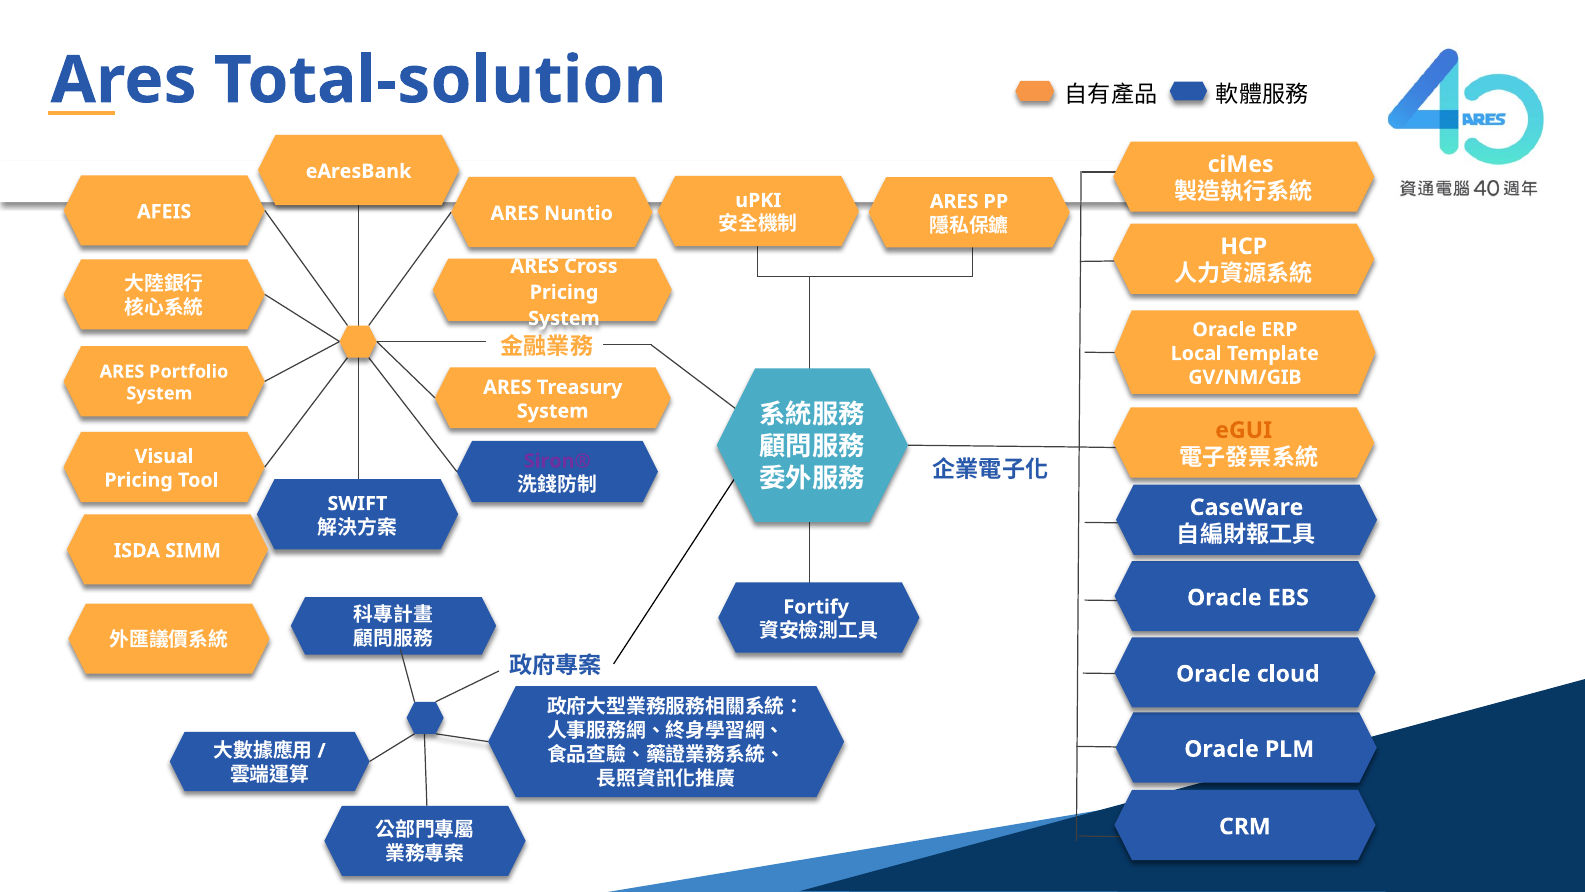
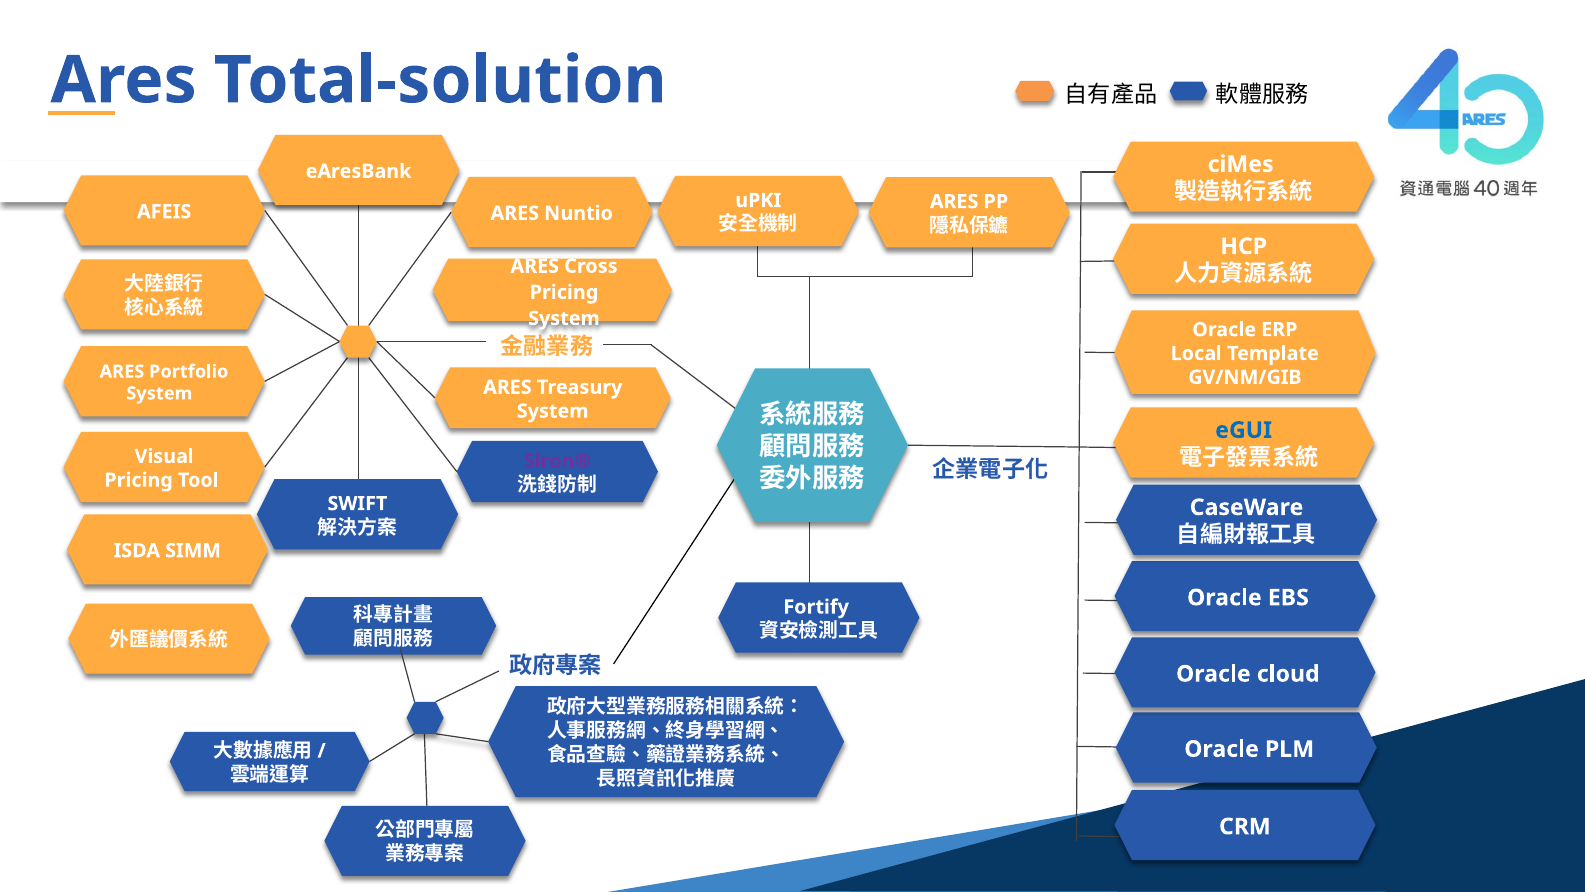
eGUI colour: orange -> blue
